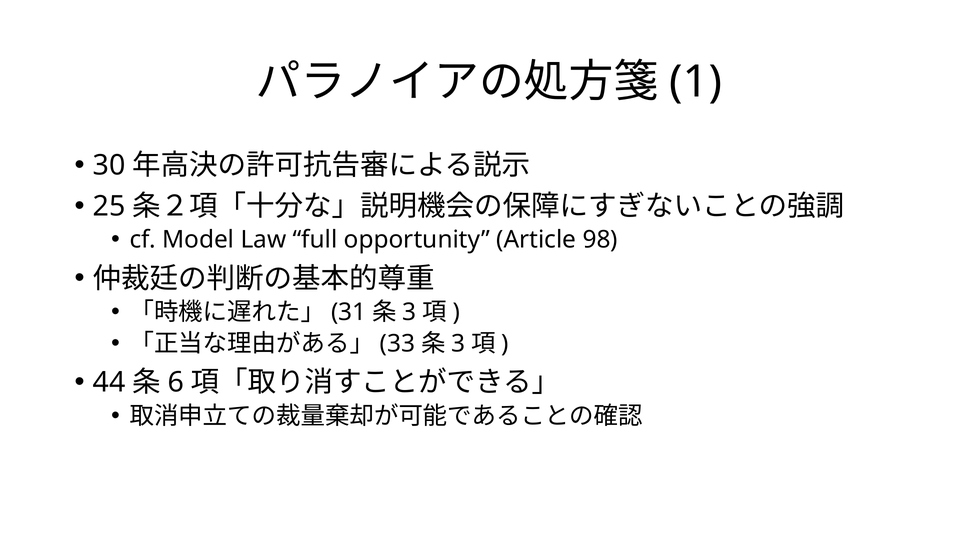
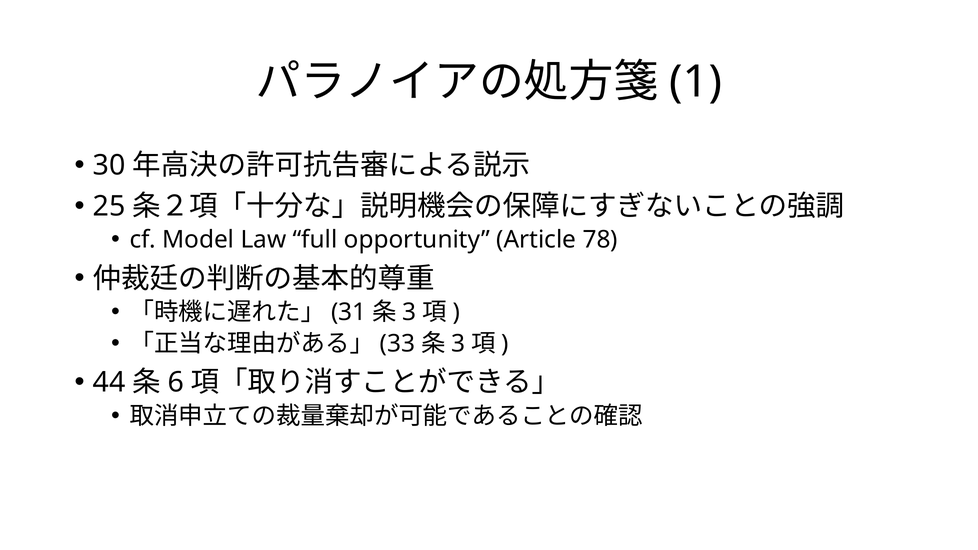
98: 98 -> 78
